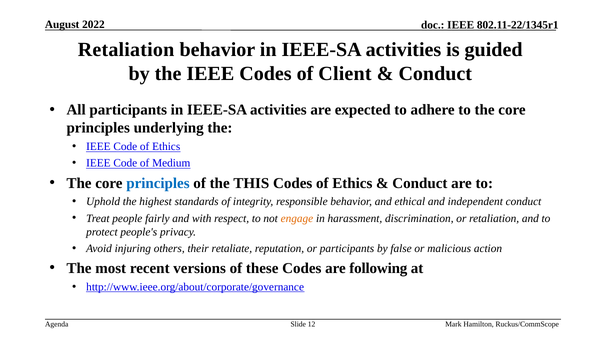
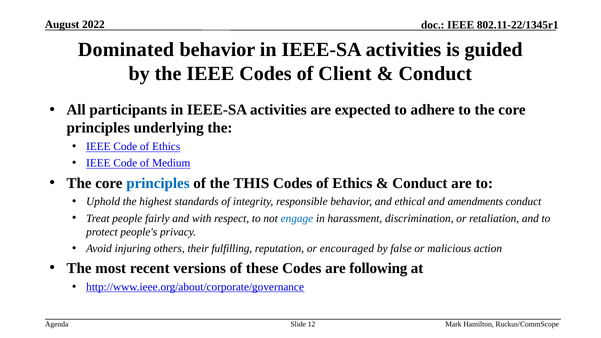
Retaliation at (126, 49): Retaliation -> Dominated
independent: independent -> amendments
engage colour: orange -> blue
retaliate: retaliate -> fulfilling
or participants: participants -> encouraged
